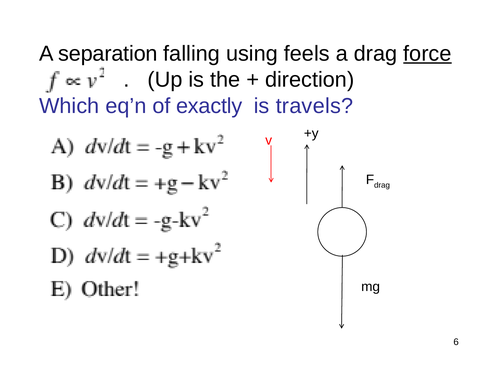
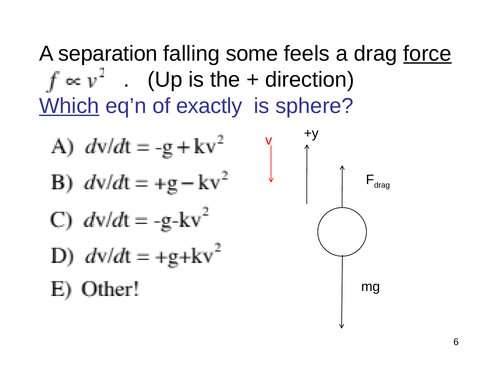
using: using -> some
Which underline: none -> present
travels: travels -> sphere
